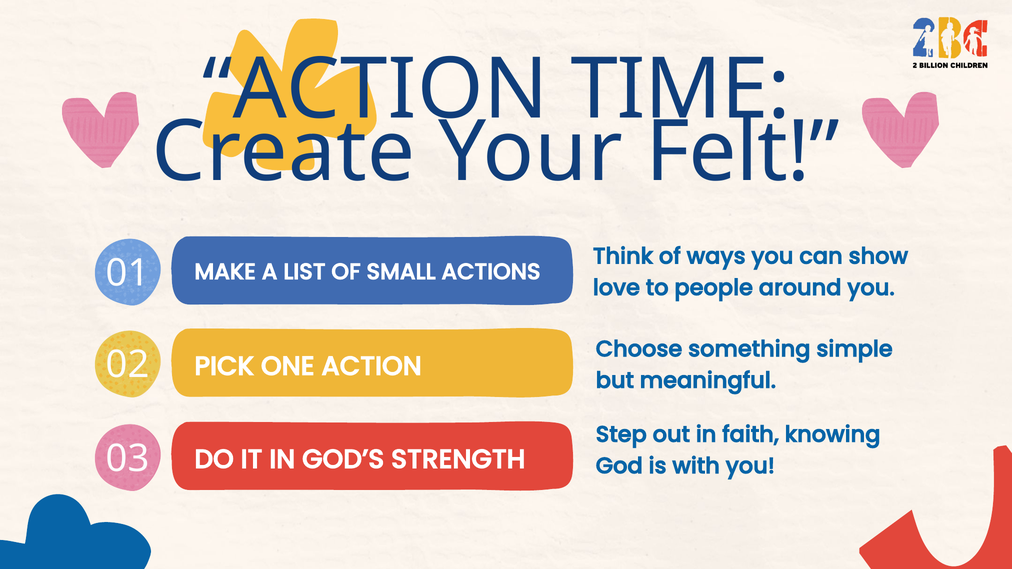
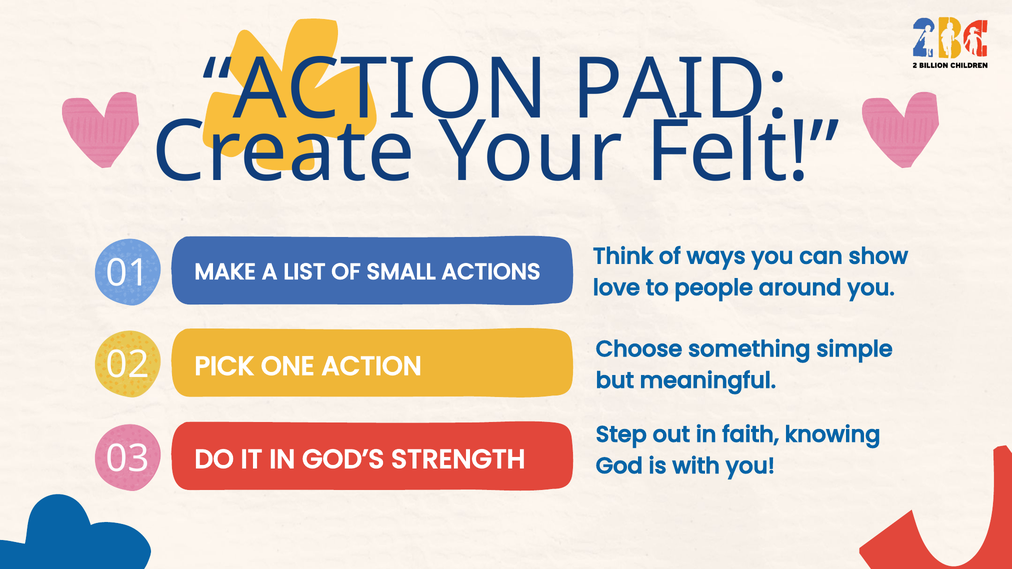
TIME: TIME -> PAID
